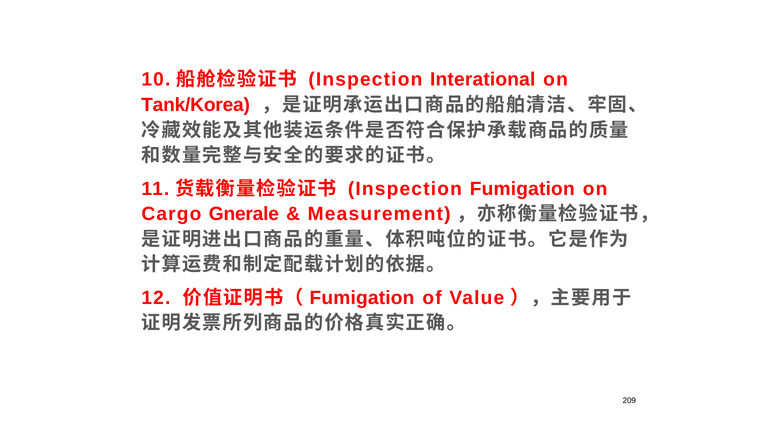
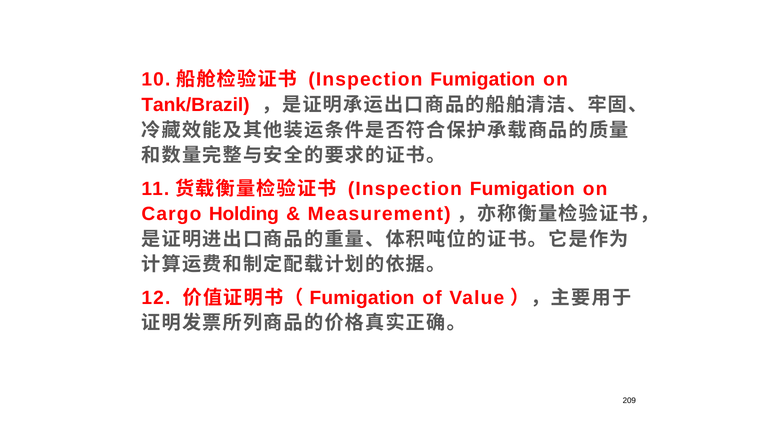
Interational at (483, 80): Interational -> Fumigation
Tank/Korea: Tank/Korea -> Tank/Brazil
Gnerale: Gnerale -> Holding
